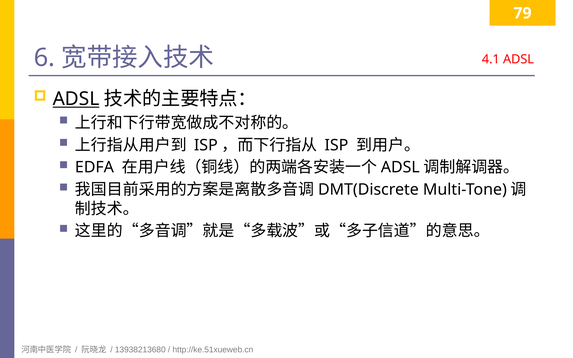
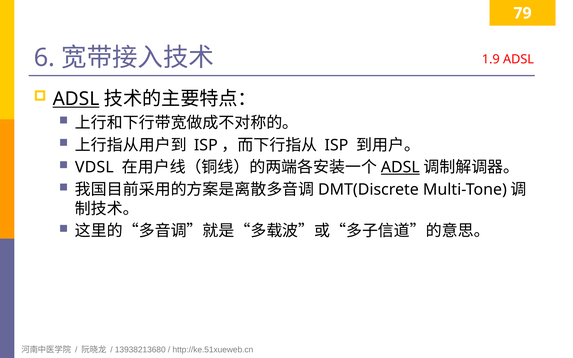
4.1: 4.1 -> 1.9
EDFA: EDFA -> VDSL
ADSL at (400, 167) underline: none -> present
